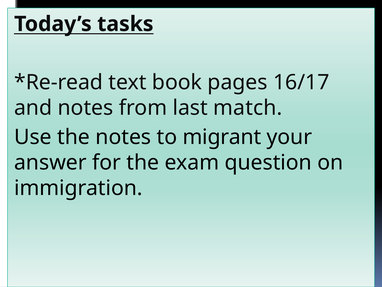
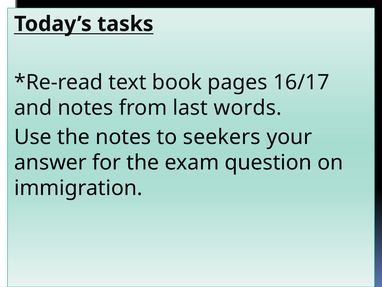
match: match -> words
migrant: migrant -> seekers
